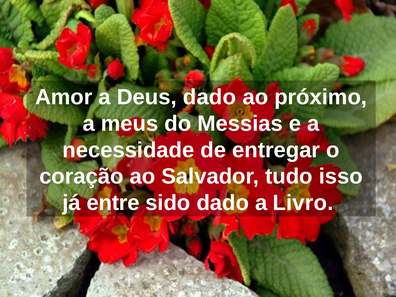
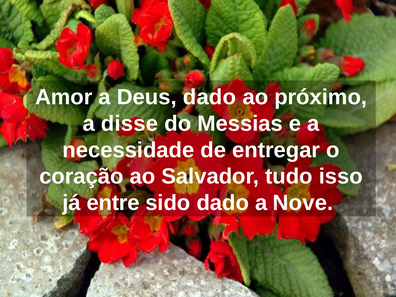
meus: meus -> disse
Livro: Livro -> Nove
